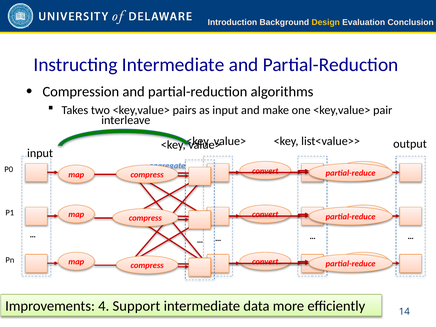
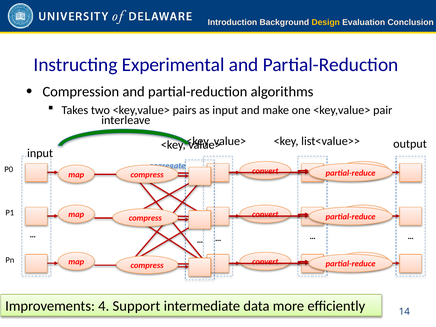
Instructing Intermediate: Intermediate -> Experimental
